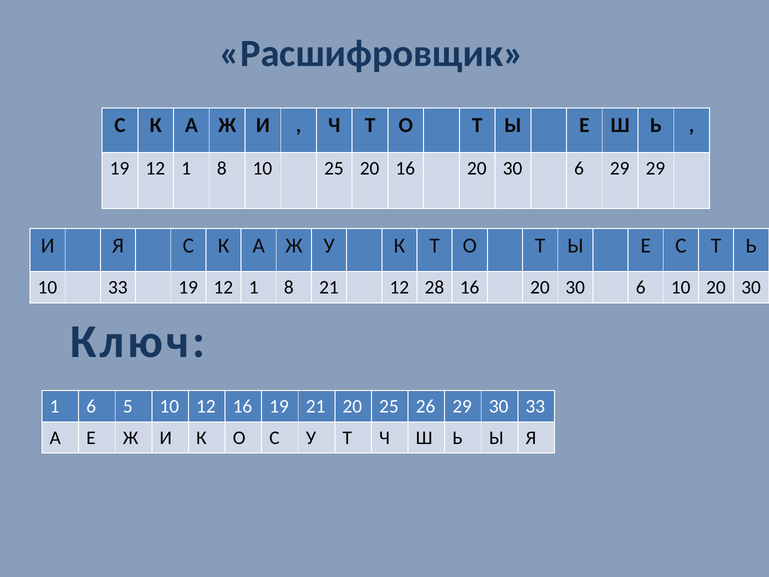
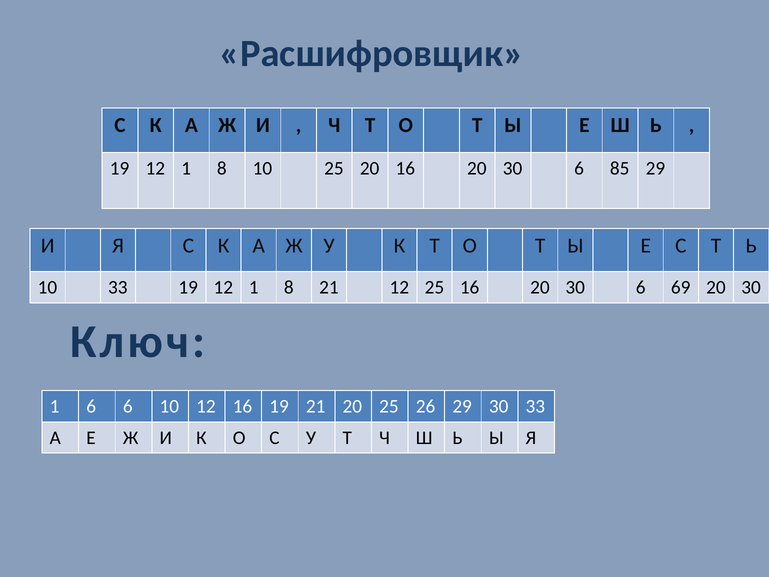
6 29: 29 -> 85
12 28: 28 -> 25
6 10: 10 -> 69
6 5: 5 -> 6
